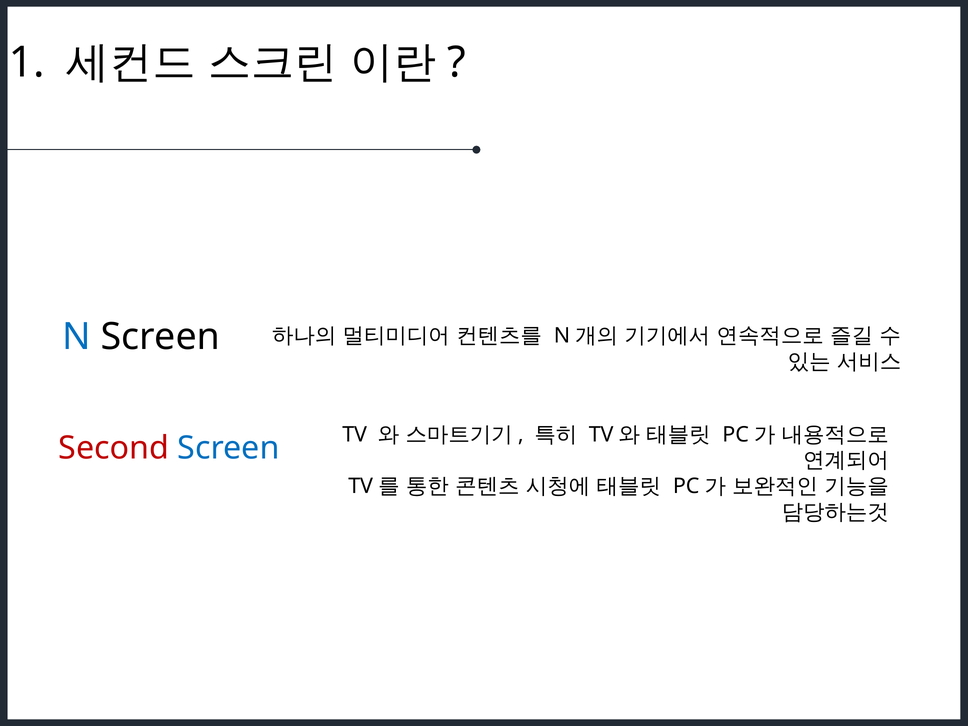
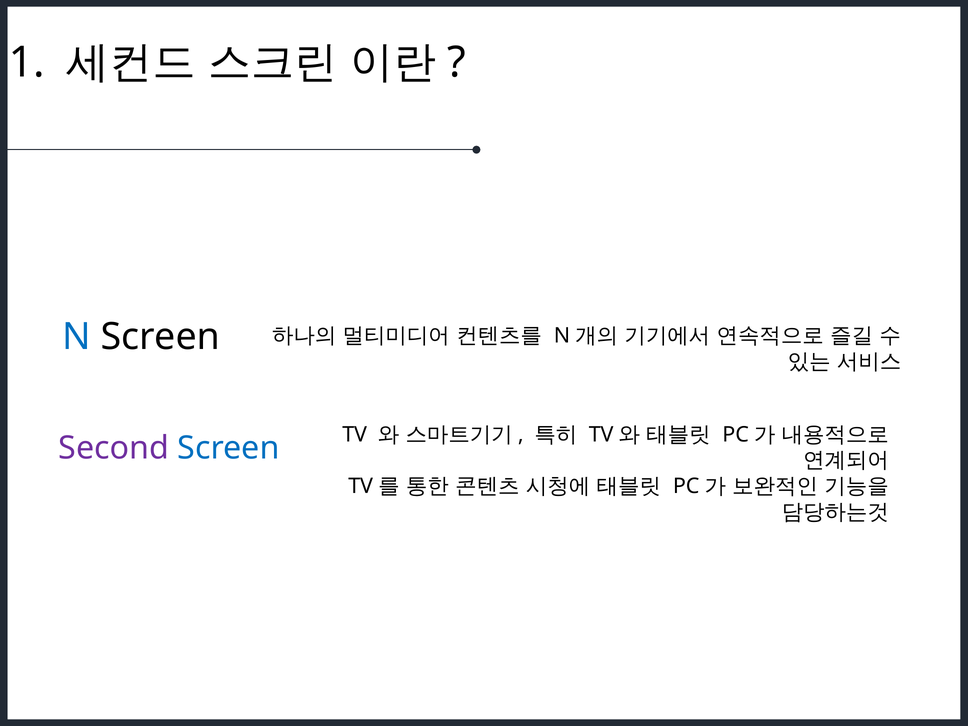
Second colour: red -> purple
